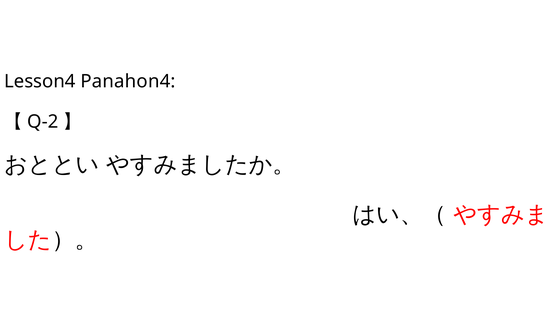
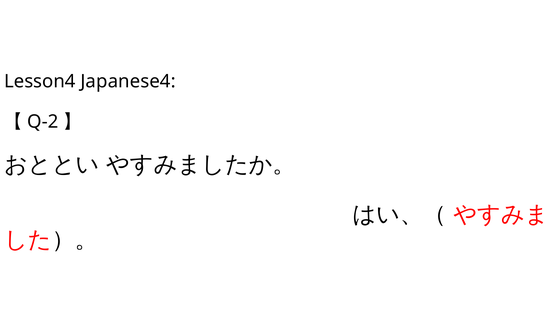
Panahon4: Panahon4 -> Japanese4
